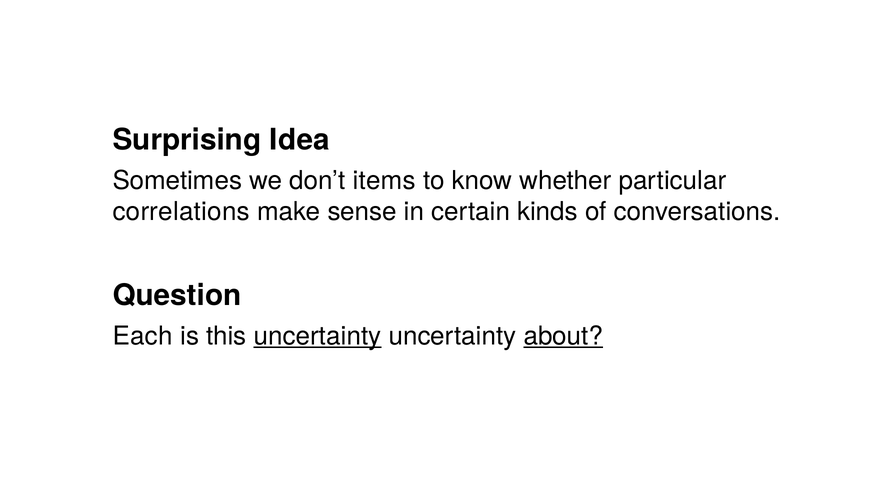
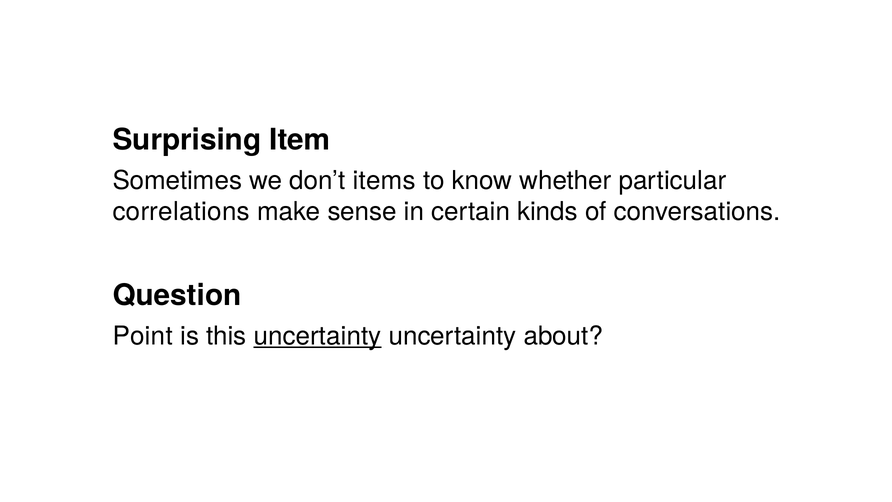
Idea: Idea -> Item
Each: Each -> Point
about underline: present -> none
